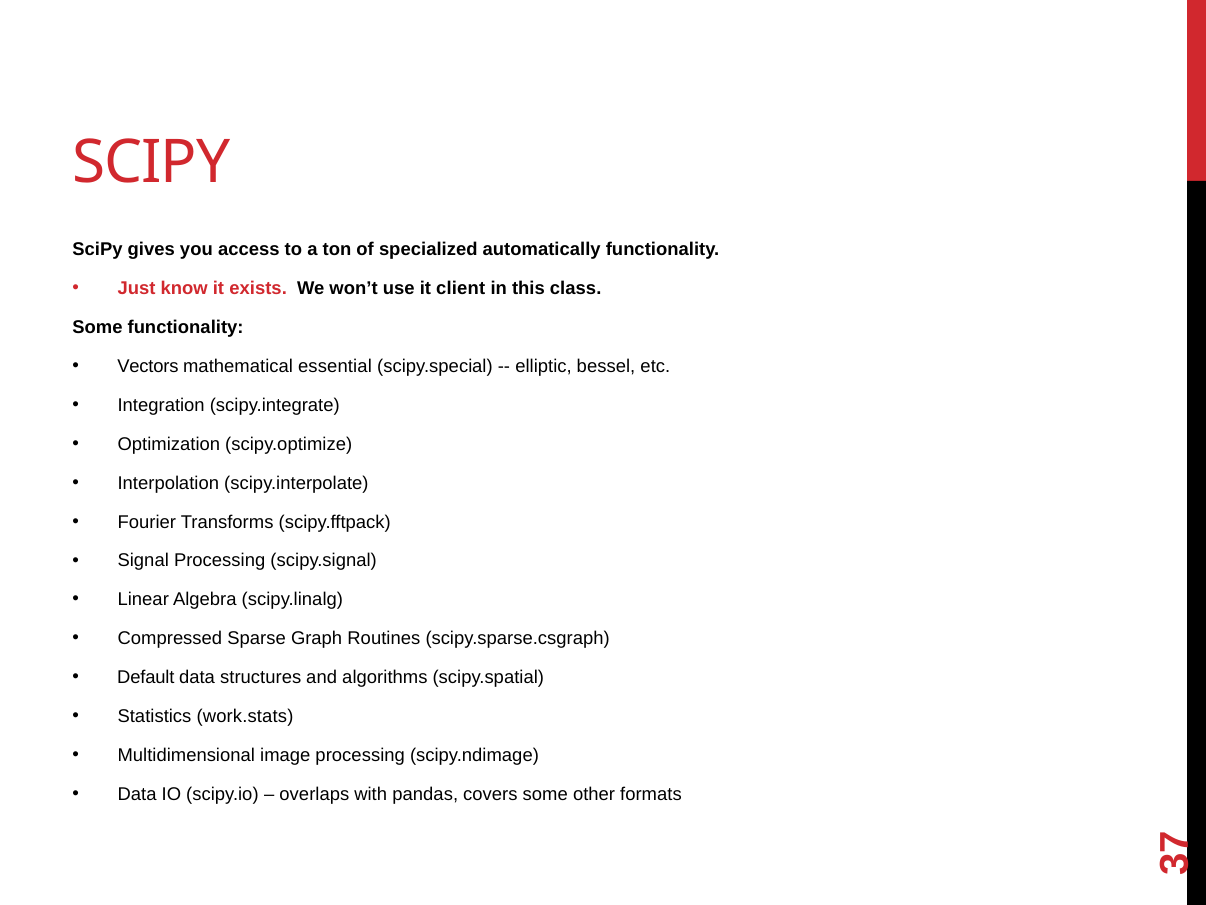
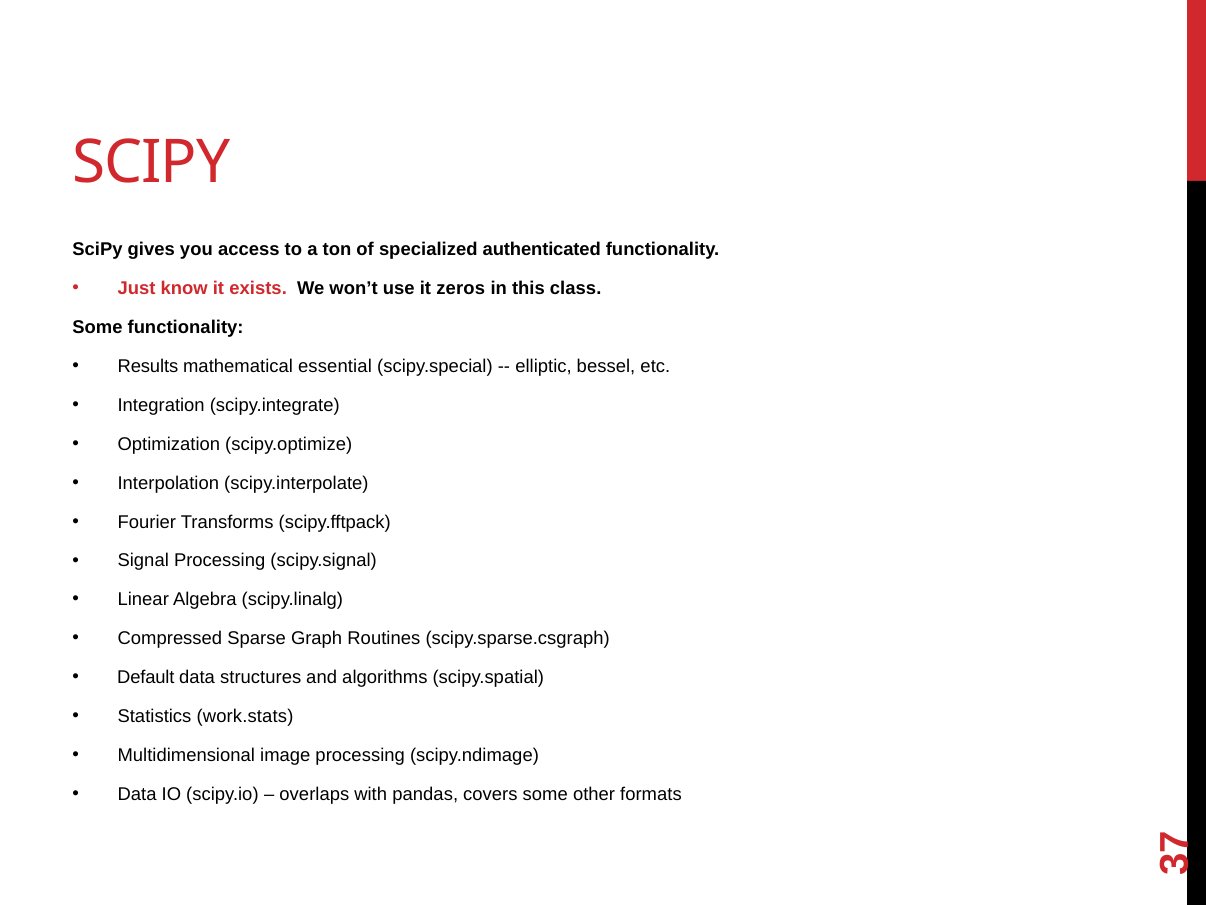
automatically: automatically -> authenticated
client: client -> zeros
Vectors: Vectors -> Results
